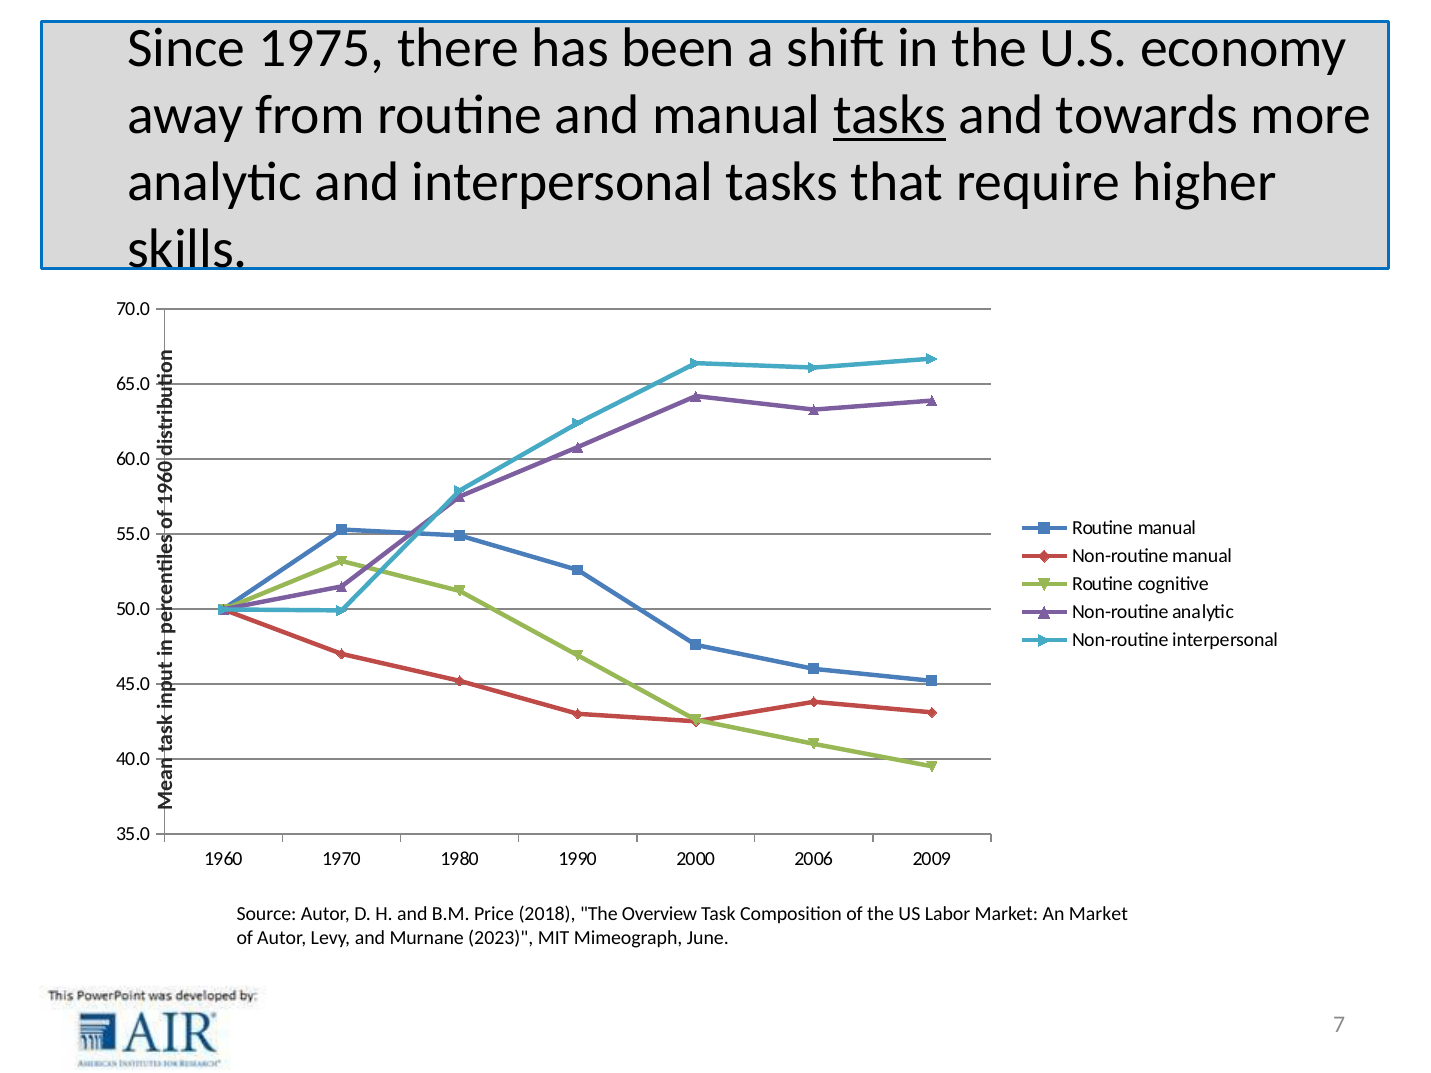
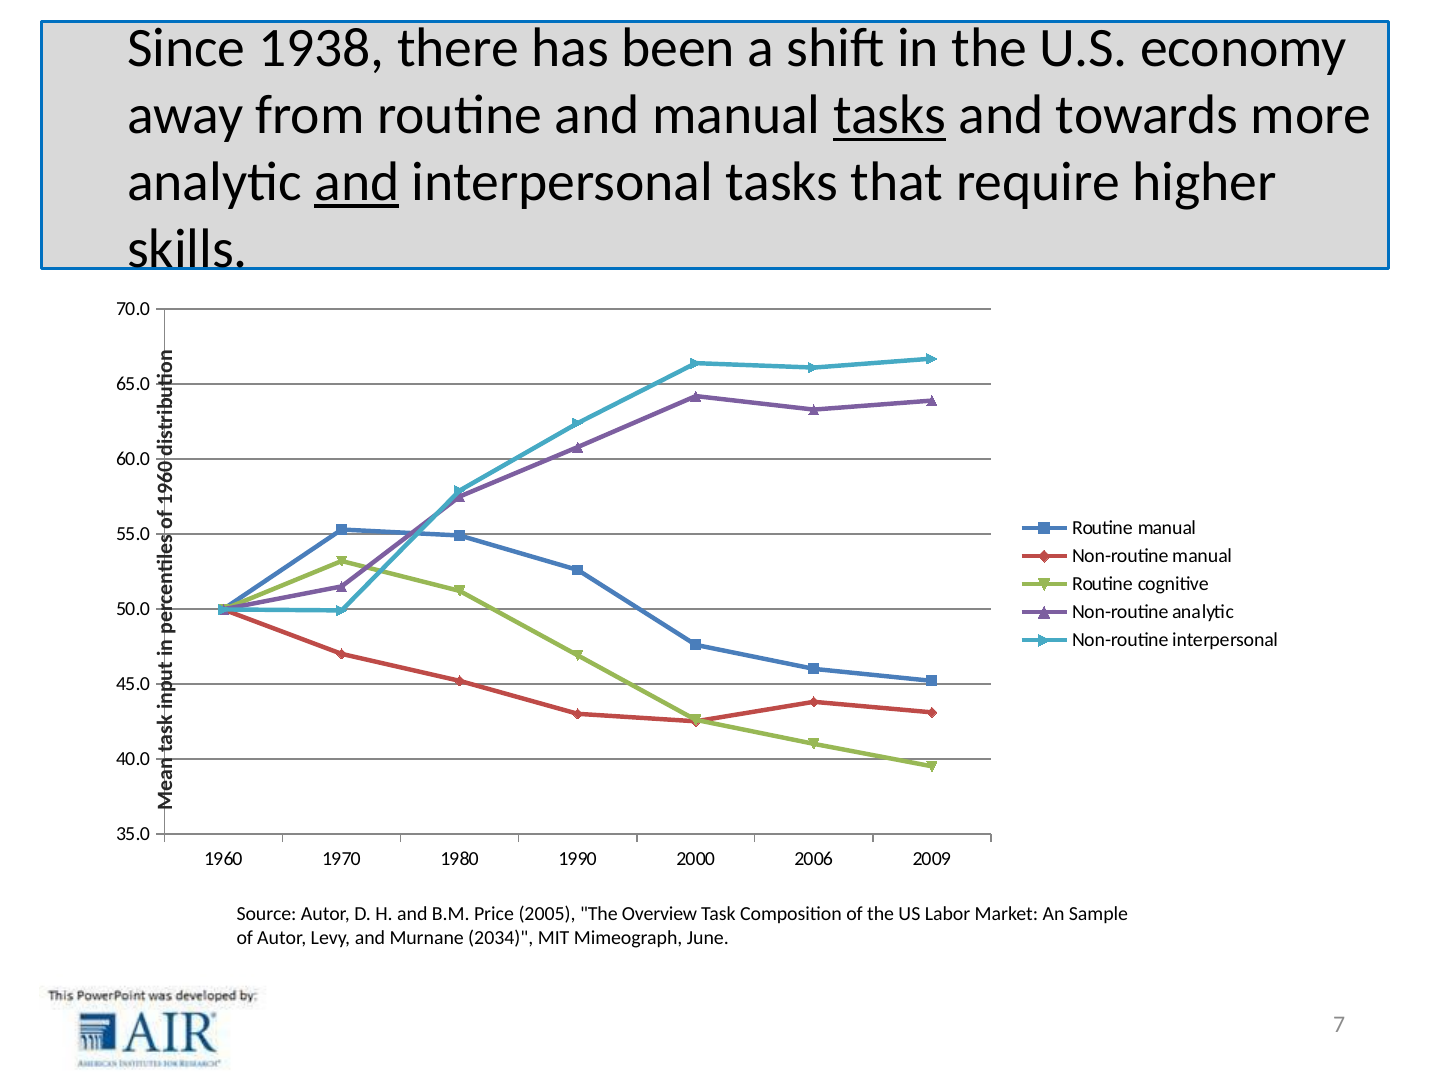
1975: 1975 -> 1938
and at (357, 182) underline: none -> present
2018: 2018 -> 2005
An Market: Market -> Sample
2023: 2023 -> 2034
